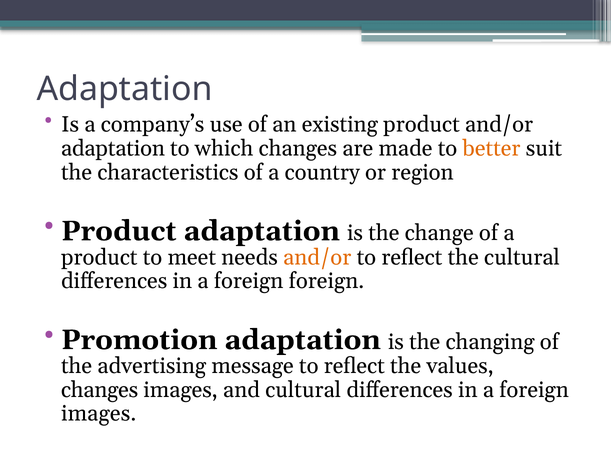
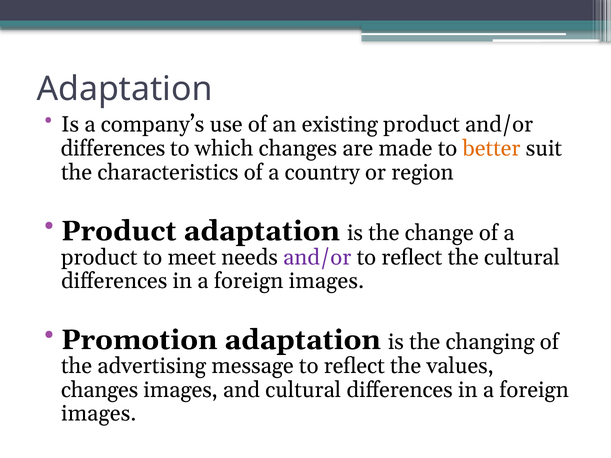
adaptation at (113, 149): adaptation -> differences
and/or at (317, 257) colour: orange -> purple
foreign at (326, 281): foreign -> images
